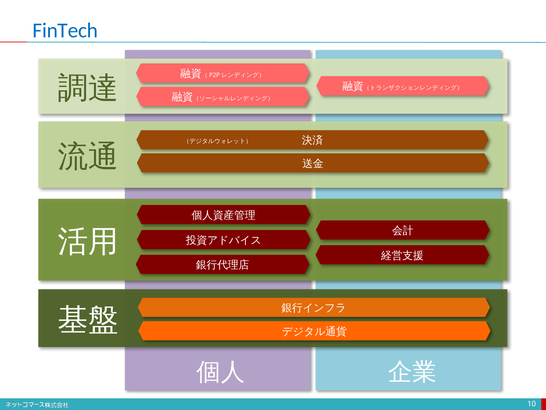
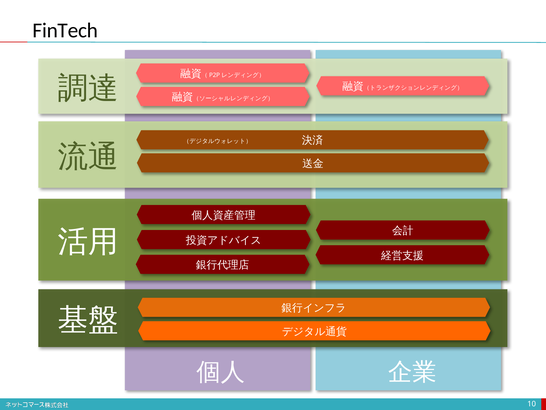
FinTech colour: blue -> black
